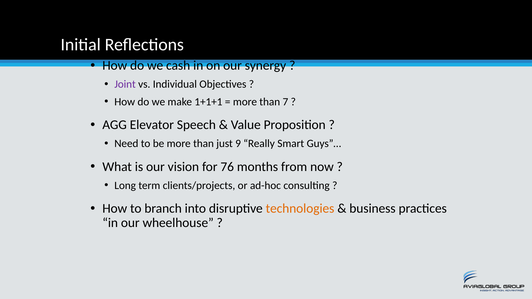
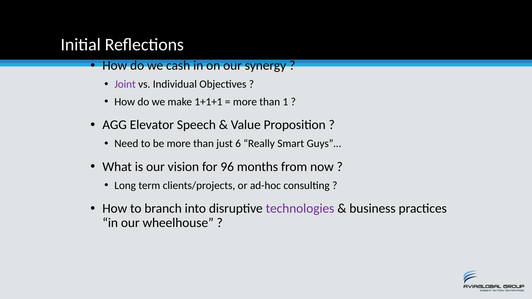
7: 7 -> 1
9: 9 -> 6
76: 76 -> 96
technologies colour: orange -> purple
